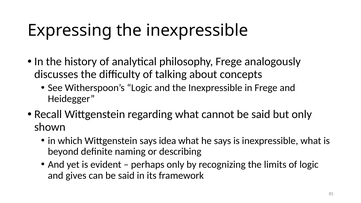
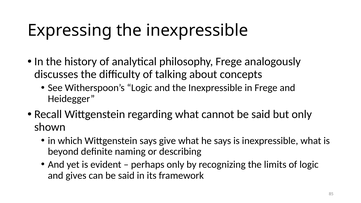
idea: idea -> give
